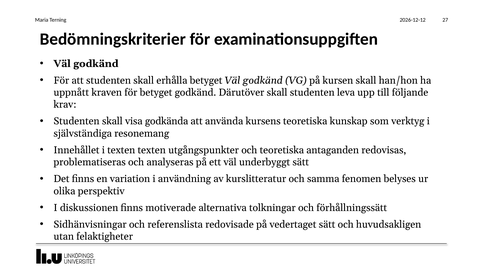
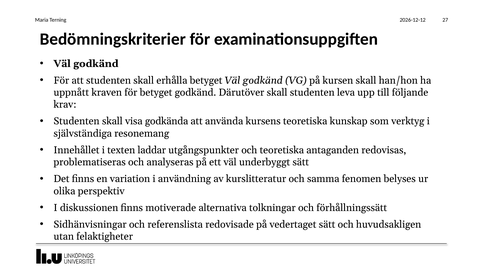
texten texten: texten -> laddar
